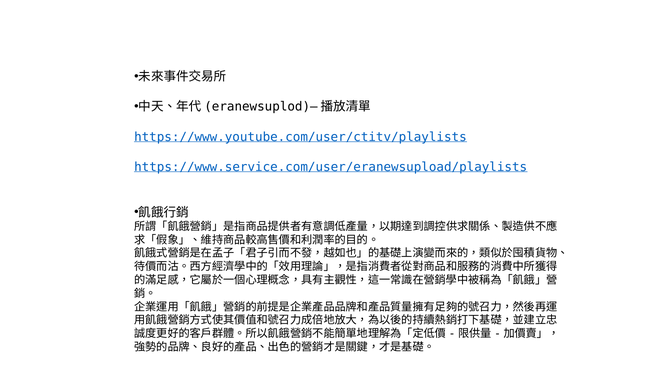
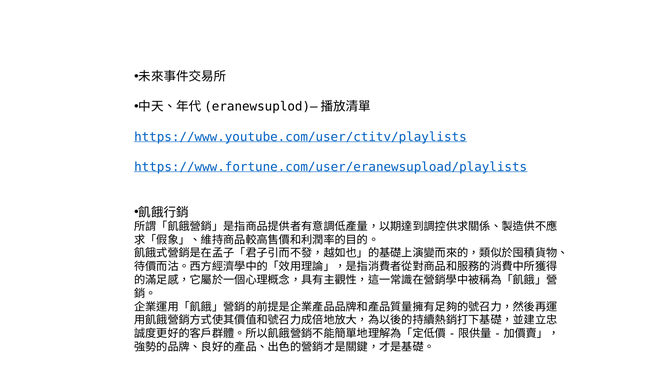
https://www.service.com/user/eranewsupload/playlists: https://www.service.com/user/eranewsupload/playlists -> https://www.fortune.com/user/eranewsupload/playlists
